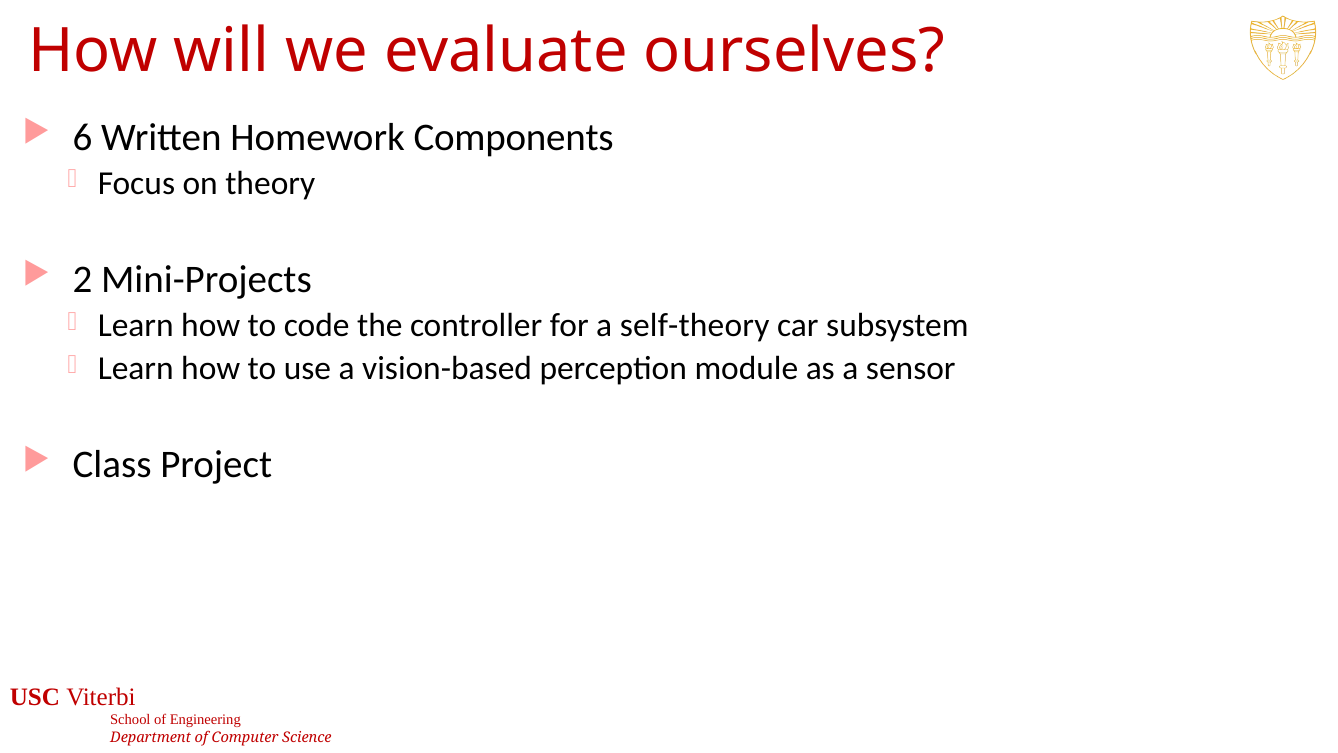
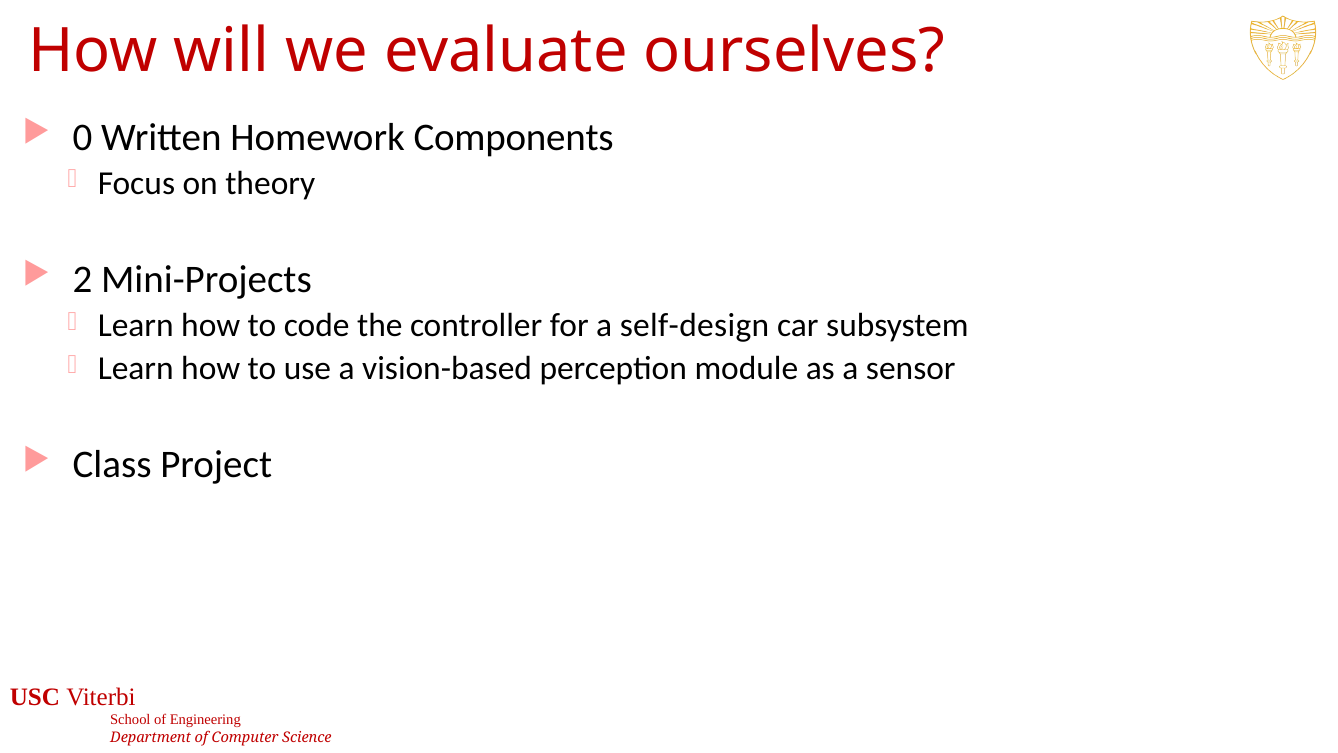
6: 6 -> 0
self-theory: self-theory -> self-design
